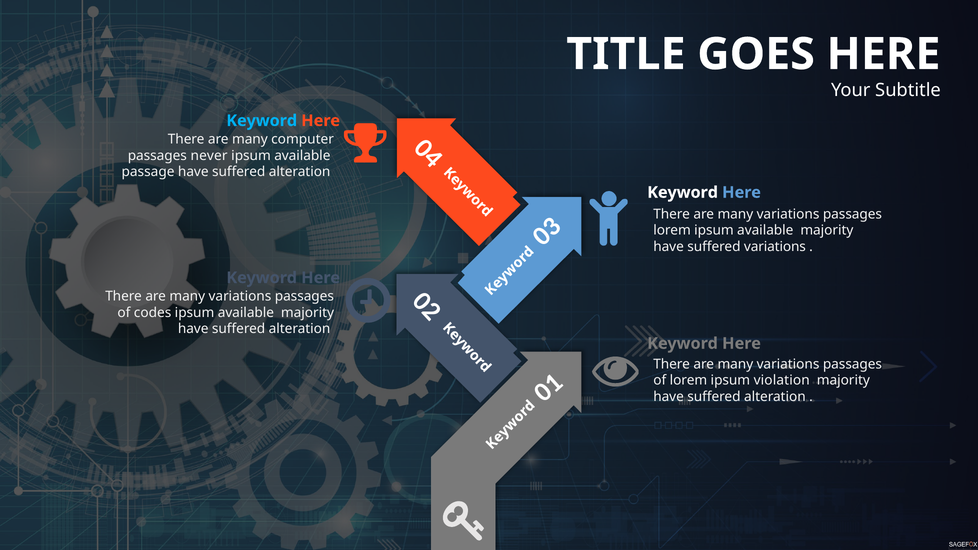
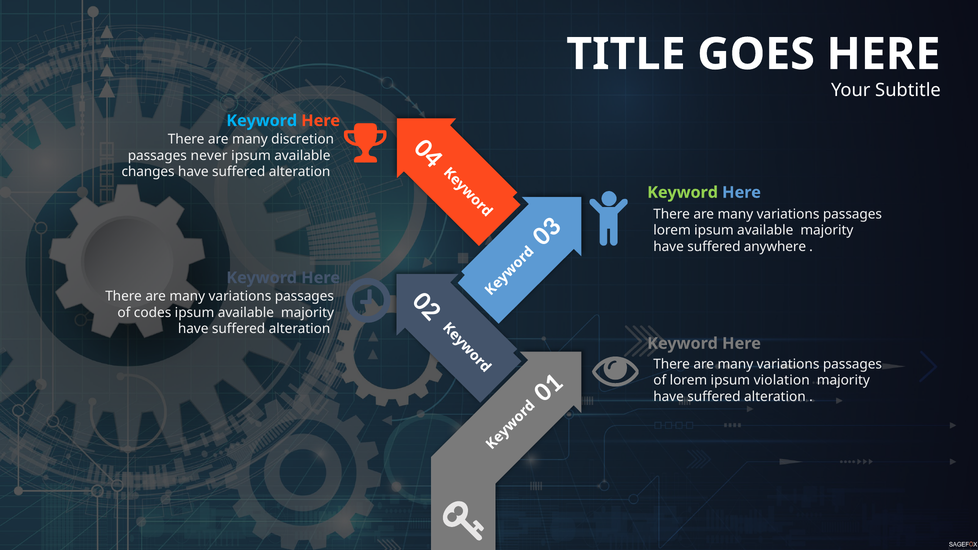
computer: computer -> discretion
passage: passage -> changes
Keyword at (683, 192) colour: white -> light green
suffered variations: variations -> anywhere
